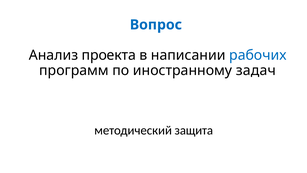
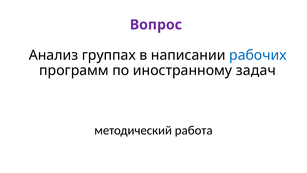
Вопрос colour: blue -> purple
проекта: проекта -> группах
защита: защита -> работа
